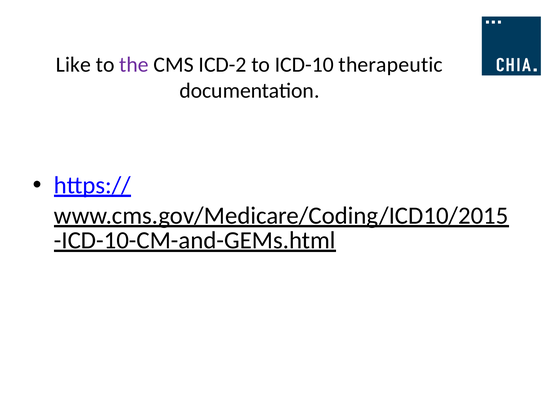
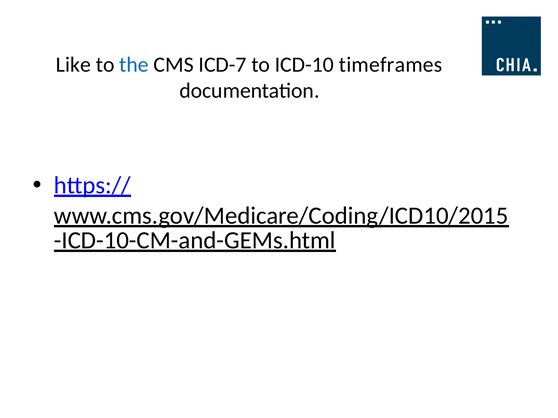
the colour: purple -> blue
ICD-2: ICD-2 -> ICD-7
therapeutic: therapeutic -> timeframes
